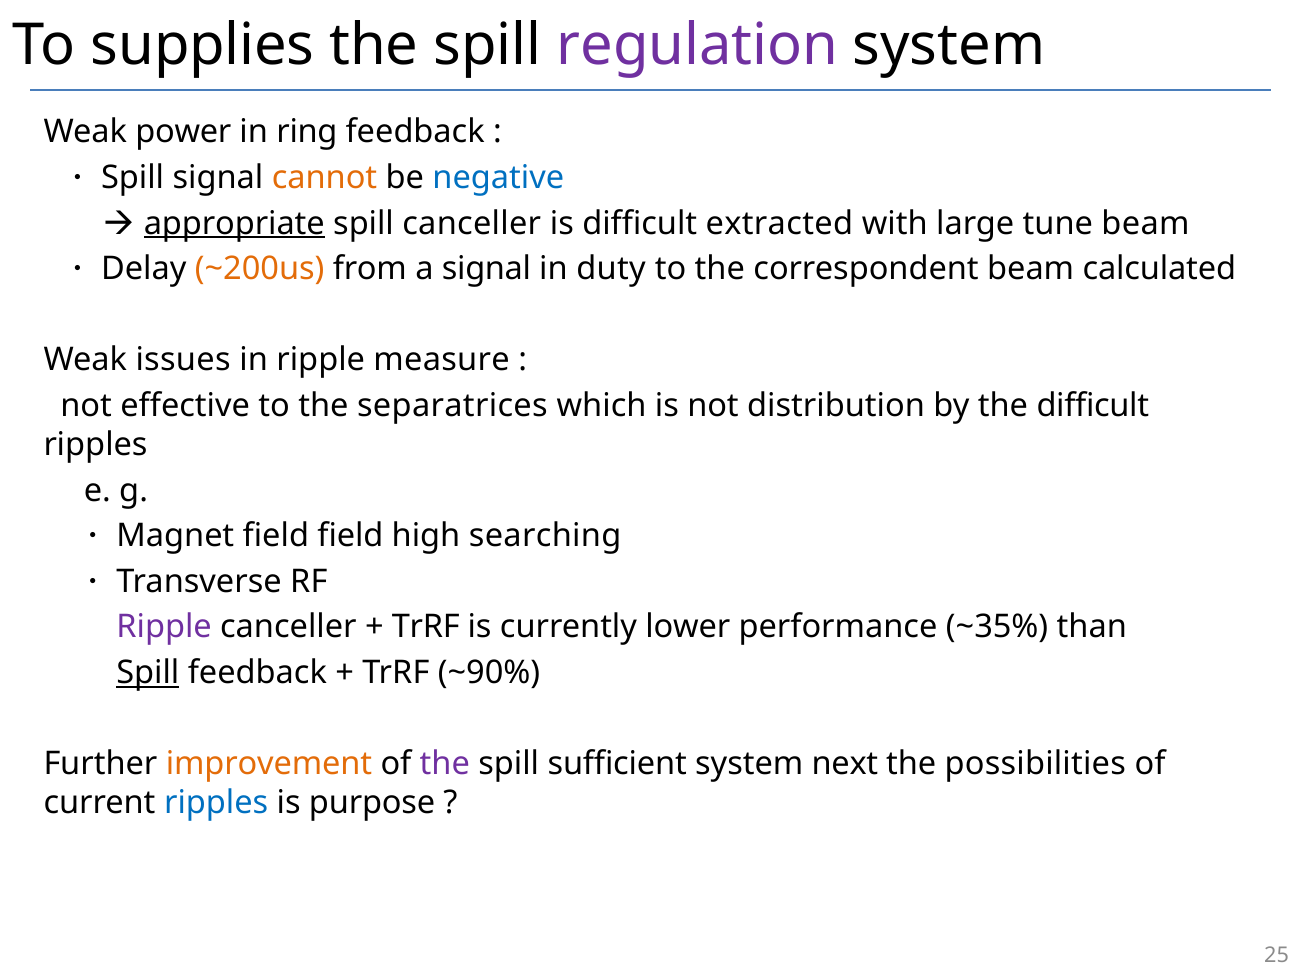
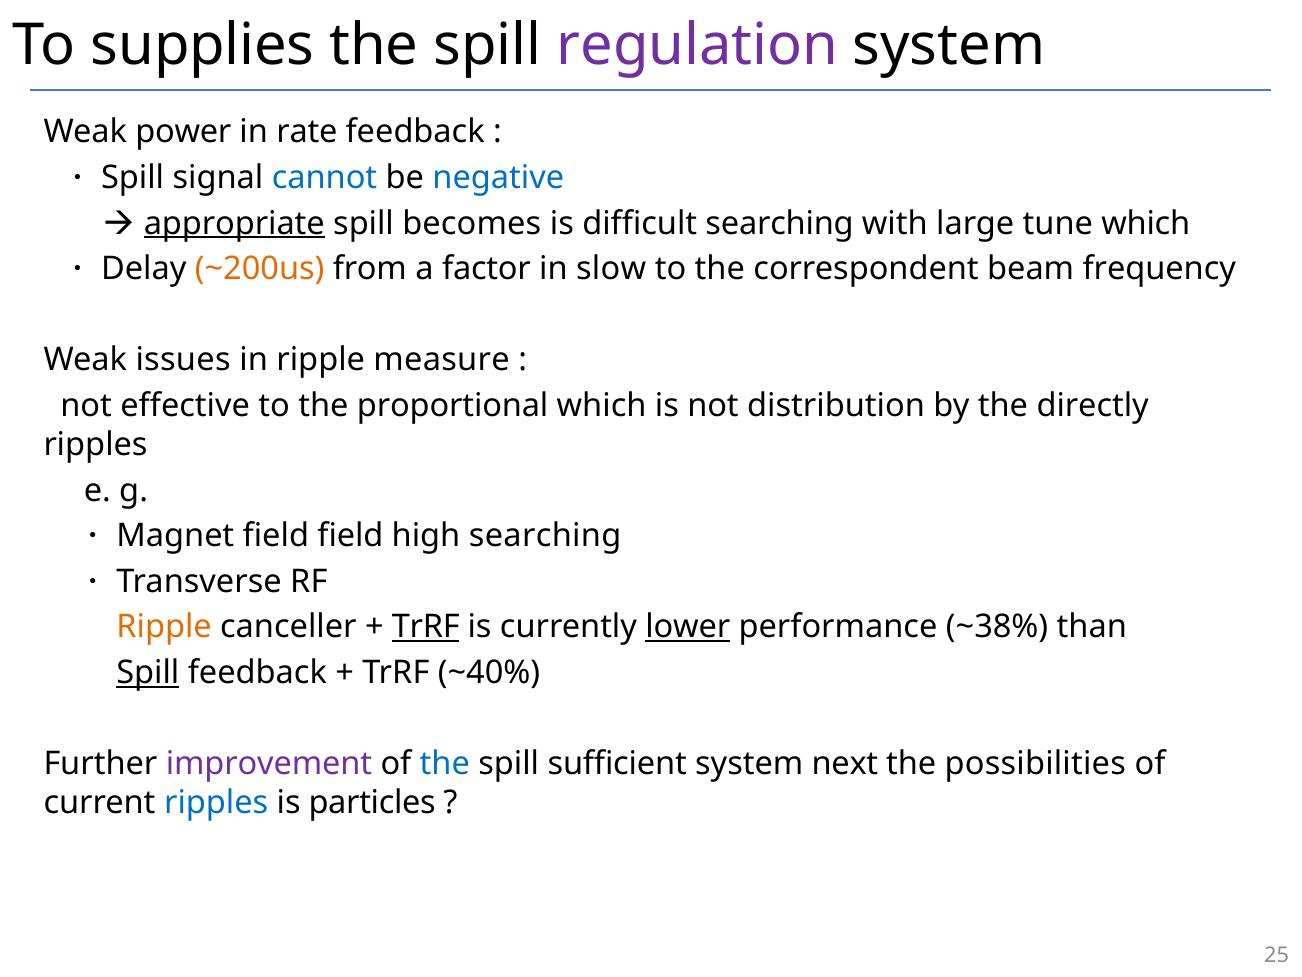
ring: ring -> rate
cannot colour: orange -> blue
spill canceller: canceller -> becomes
difficult extracted: extracted -> searching
tune beam: beam -> which
a signal: signal -> factor
duty: duty -> slow
calculated: calculated -> frequency
separatrices: separatrices -> proportional
the difficult: difficult -> directly
Ripple at (164, 627) colour: purple -> orange
TrRF at (426, 627) underline: none -> present
lower underline: none -> present
~35%: ~35% -> ~38%
~90%: ~90% -> ~40%
improvement colour: orange -> purple
the at (445, 764) colour: purple -> blue
purpose: purpose -> particles
